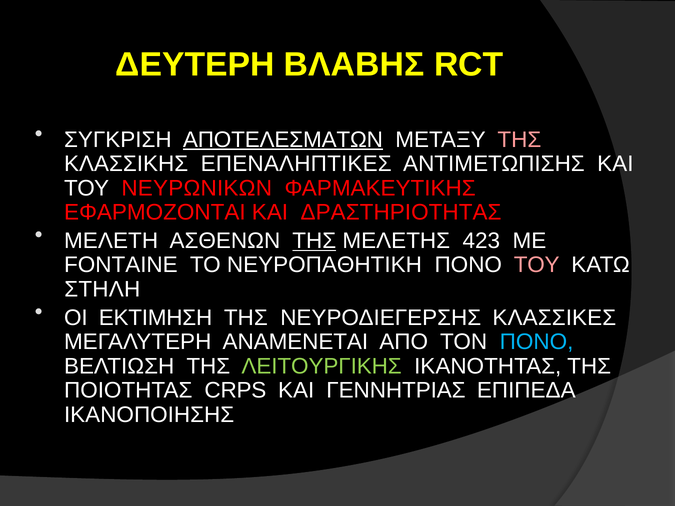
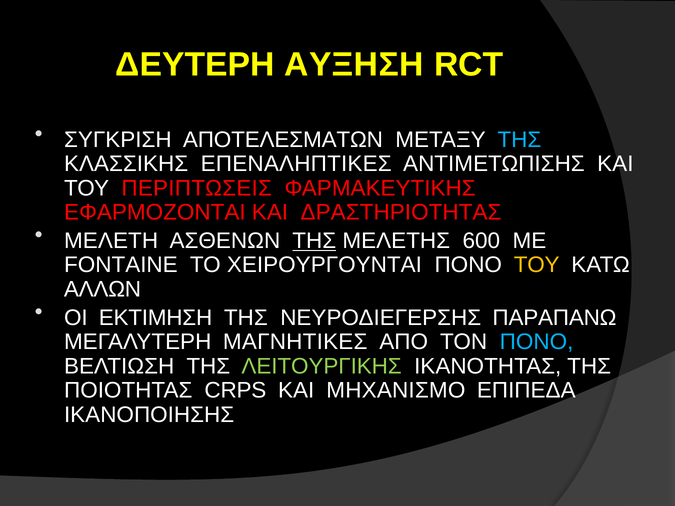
ΒΛΑΒΗΣ: ΒΛΑΒΗΣ -> ΑΥΞΗΣΗ
ΑΠΟΤΕΛΕΣΜΑΤΩΝ underline: present -> none
ΤΗΣ at (519, 140) colour: pink -> light blue
ΝΕΥΡΩΝΙΚΩΝ: ΝΕΥΡΩΝΙΚΩΝ -> ΠΕΡΙΠΤΩΣΕΙΣ
423: 423 -> 600
ΝΕΥΡΟΠΑΘΗΤΙΚΗ: ΝΕΥΡΟΠΑΘΗΤΙΚΗ -> ΧΕΙΡΟΥΡΓΟΥΝΤΑΙ
ΤΟΥ at (537, 265) colour: pink -> yellow
ΣΤΗΛΗ: ΣΤΗΛΗ -> ΑΛΛΩΝ
ΚΛΑΣΣΙΚΕΣ: ΚΛΑΣΣΙΚΕΣ -> ΠΑΡΑΠΑΝΩ
ΑΝΑΜΕΝΕΤΑΙ: ΑΝΑΜΕΝΕΤΑΙ -> ΜΑΓΝΗΤΙΚΕΣ
ΓΕΝΝΗΤΡΙΑΣ: ΓΕΝΝΗΤΡΙΑΣ -> ΜΗΧΑΝΙΣΜΟ
